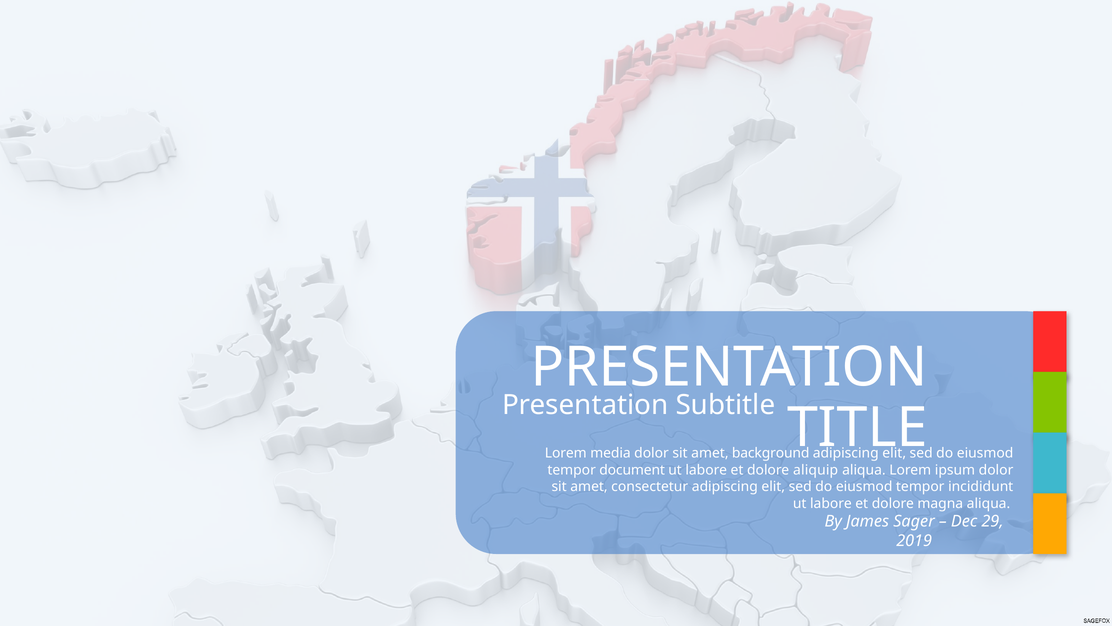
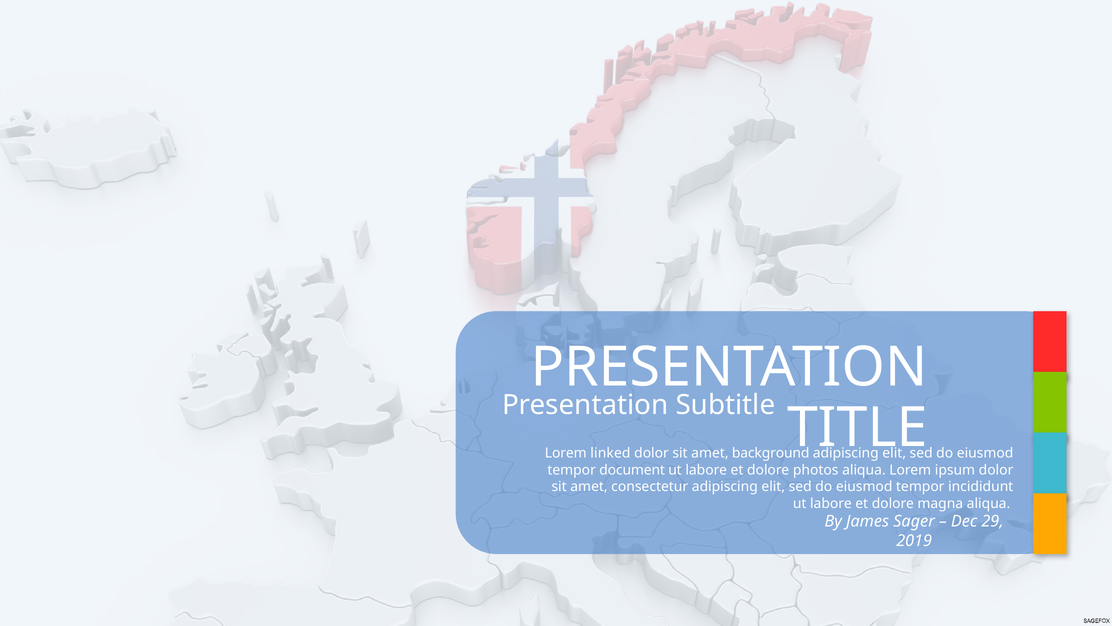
media: media -> linked
aliquip: aliquip -> photos
